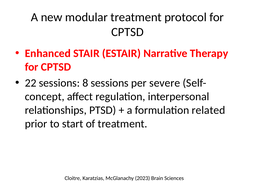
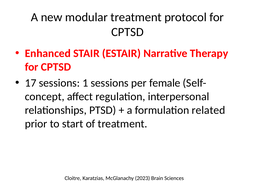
22: 22 -> 17
8: 8 -> 1
severe: severe -> female
